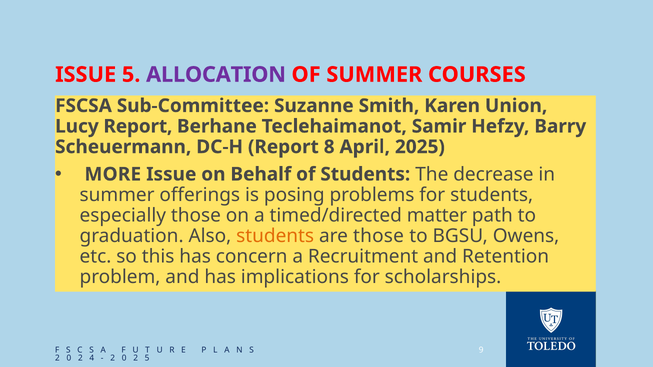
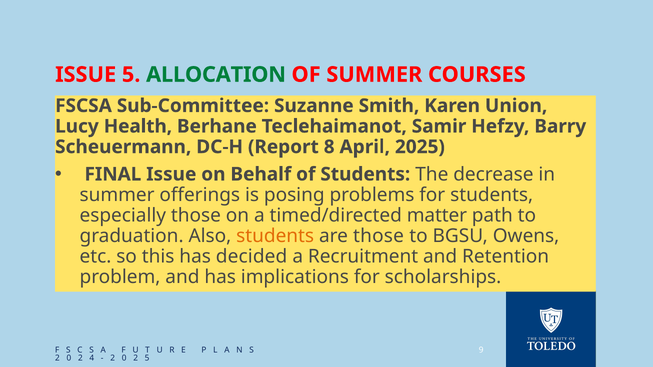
ALLOCATION colour: purple -> green
Lucy Report: Report -> Health
MORE: MORE -> FINAL
concern: concern -> decided
